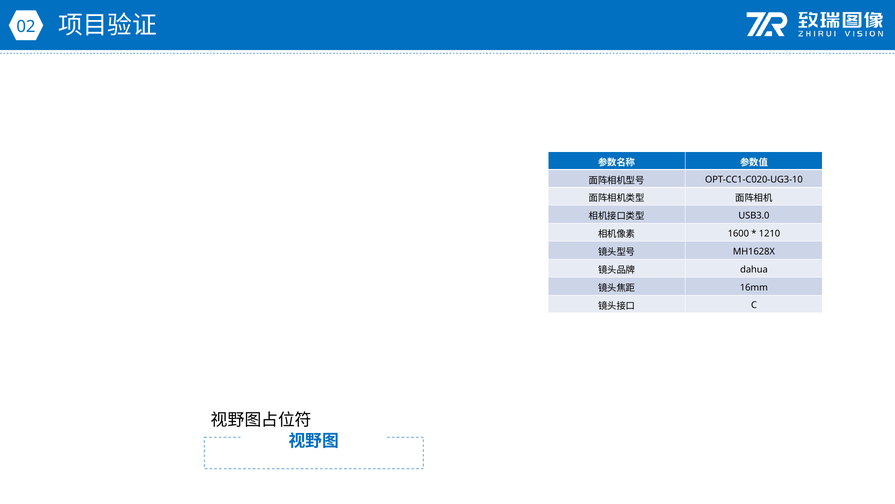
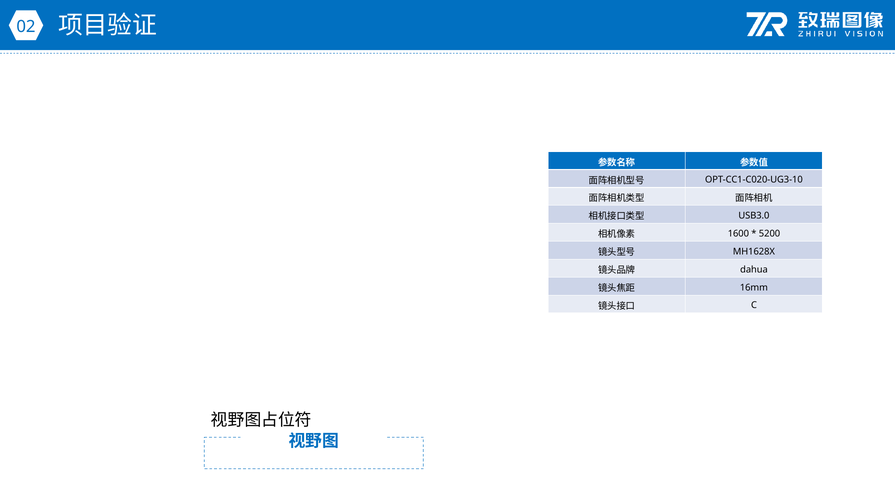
1210: 1210 -> 5200
